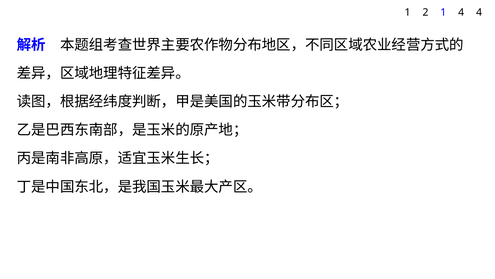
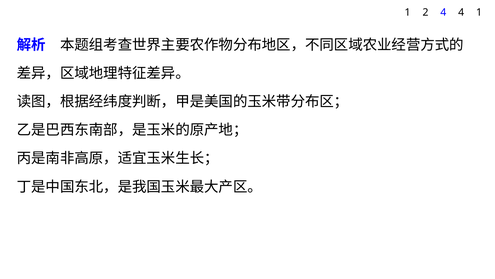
2 1: 1 -> 4
4 4: 4 -> 1
